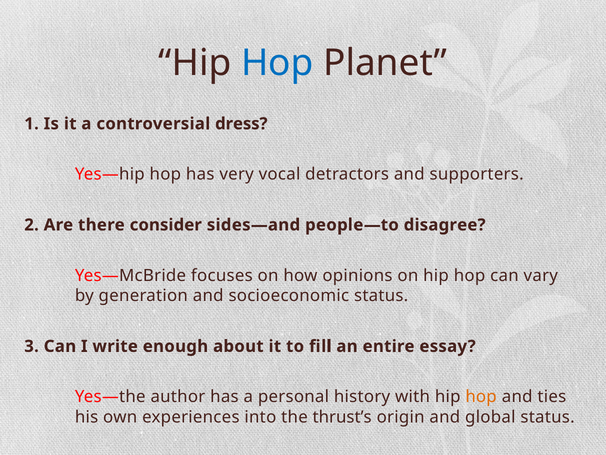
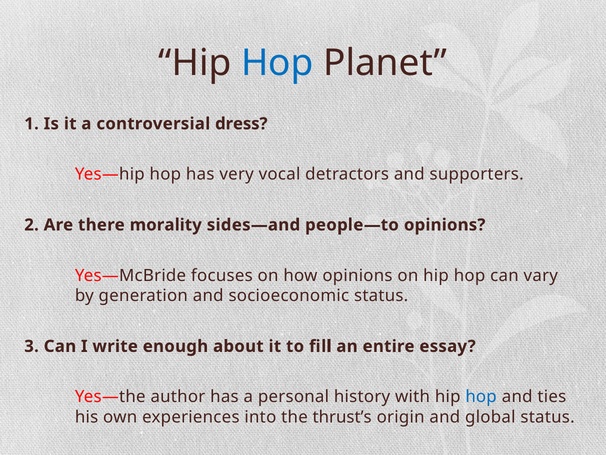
consider: consider -> morality
people—to disagree: disagree -> opinions
hop at (481, 396) colour: orange -> blue
